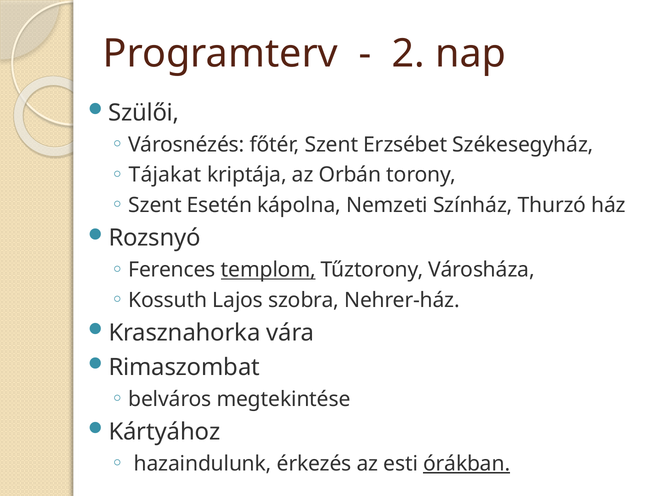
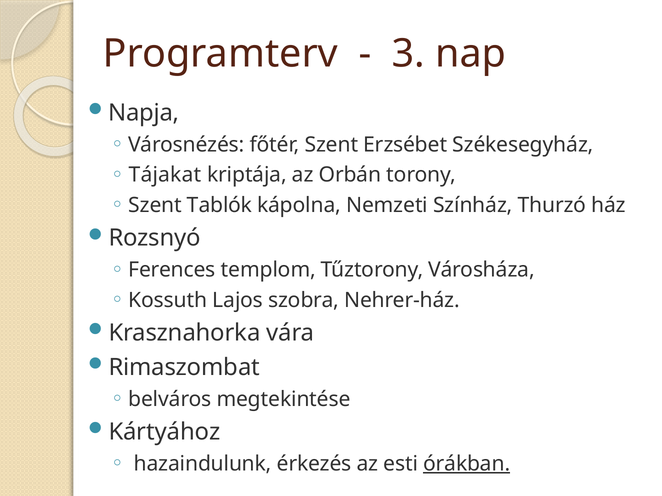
2: 2 -> 3
Szülői: Szülői -> Napja
Esetén: Esetén -> Tablók
templom underline: present -> none
